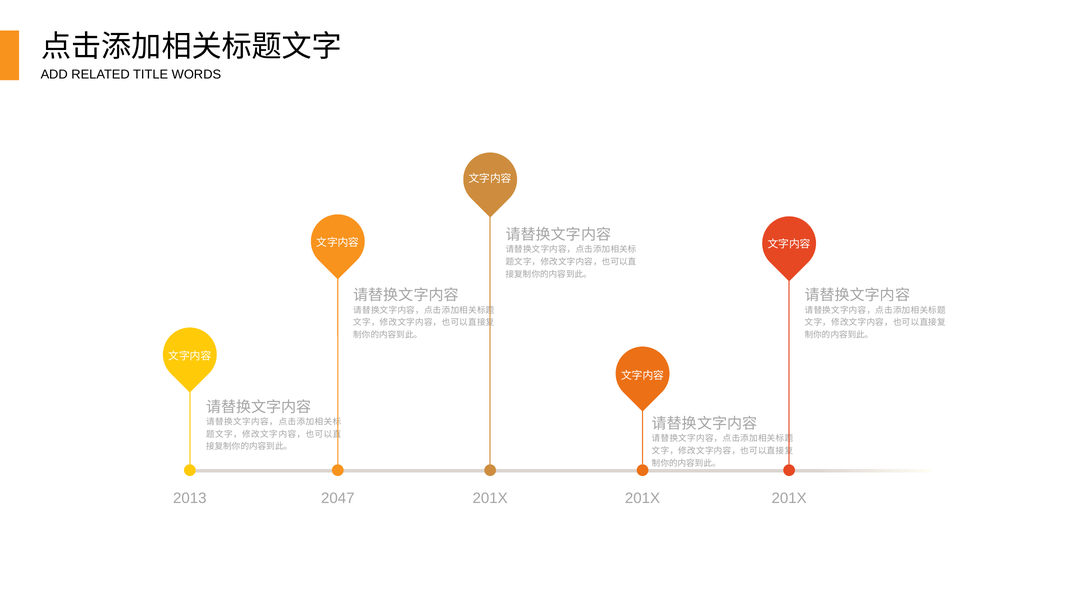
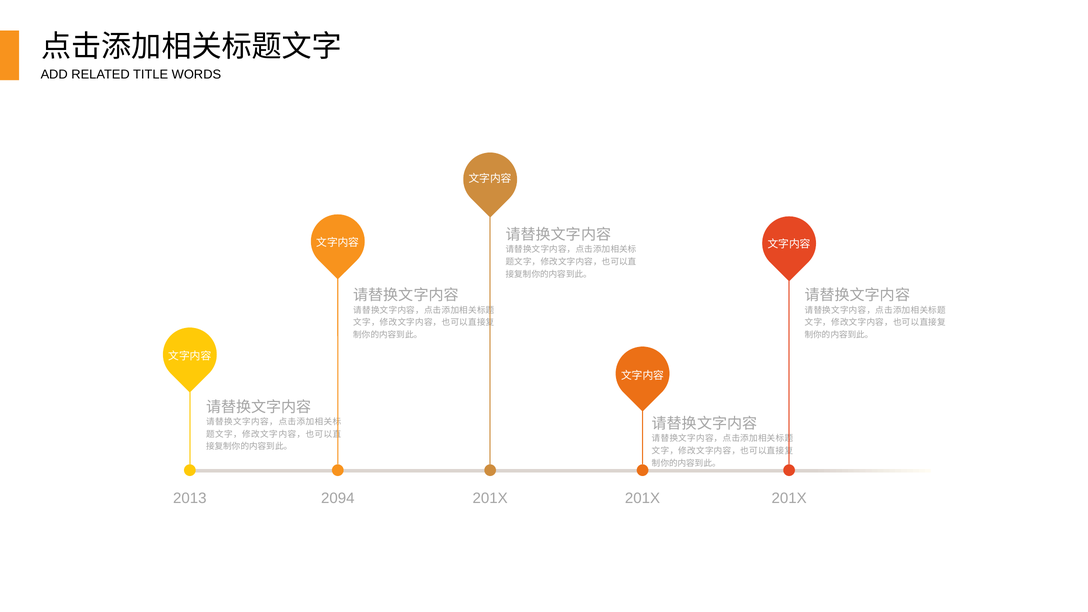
2047: 2047 -> 2094
